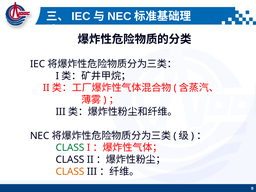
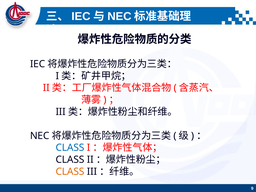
CLASS at (70, 148) colour: green -> blue
